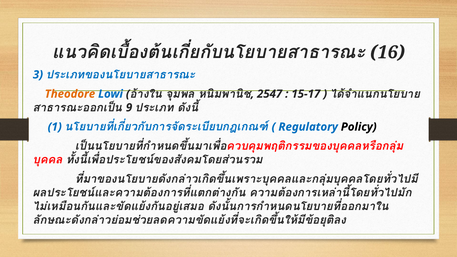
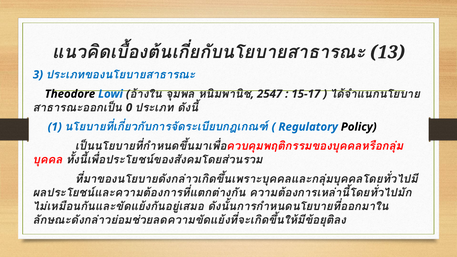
16: 16 -> 13
Theodore colour: orange -> black
9: 9 -> 0
